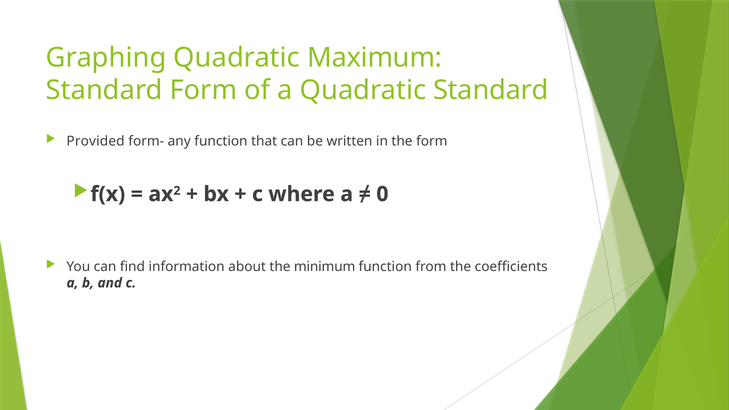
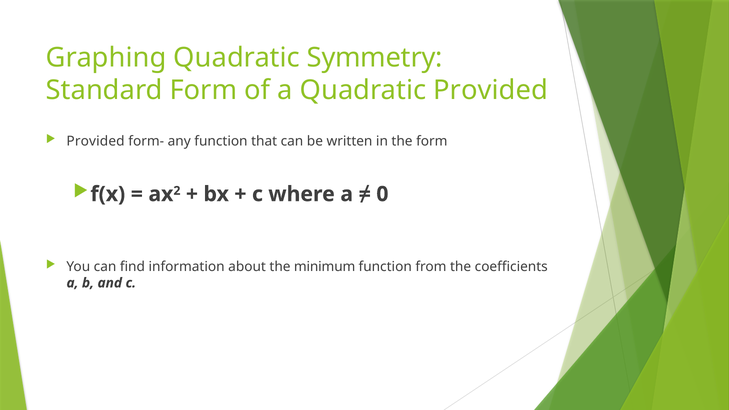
Maximum: Maximum -> Symmetry
Quadratic Standard: Standard -> Provided
